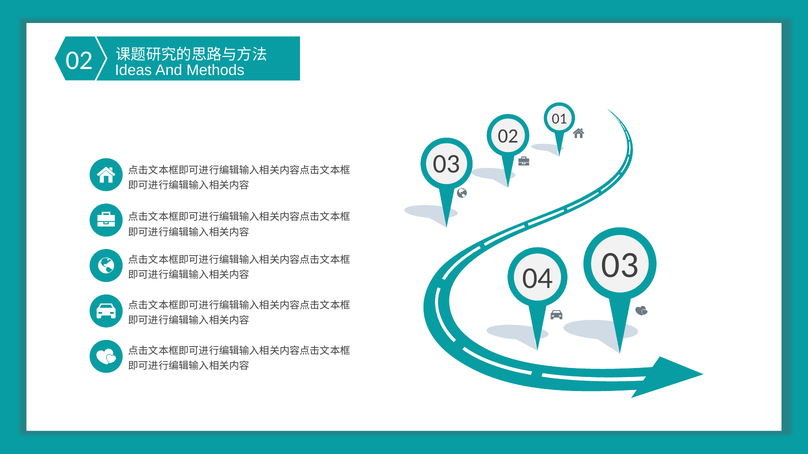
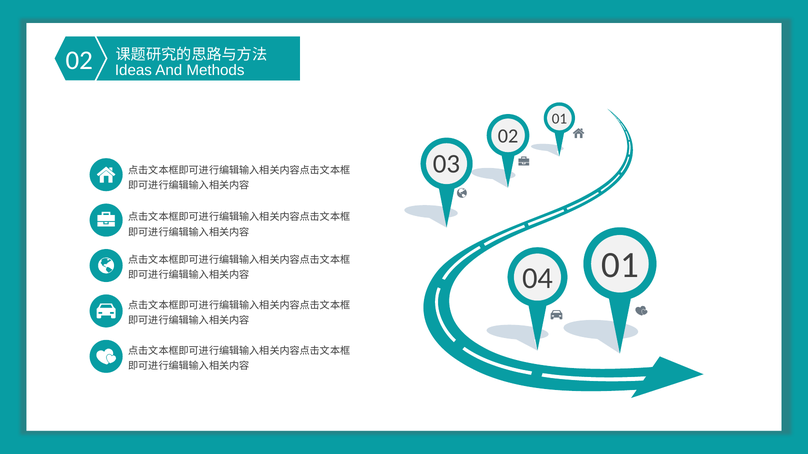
04 03: 03 -> 01
